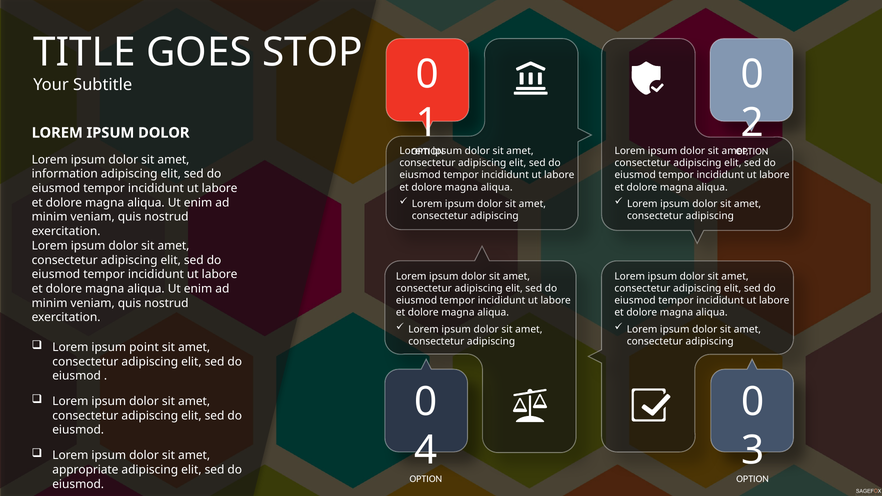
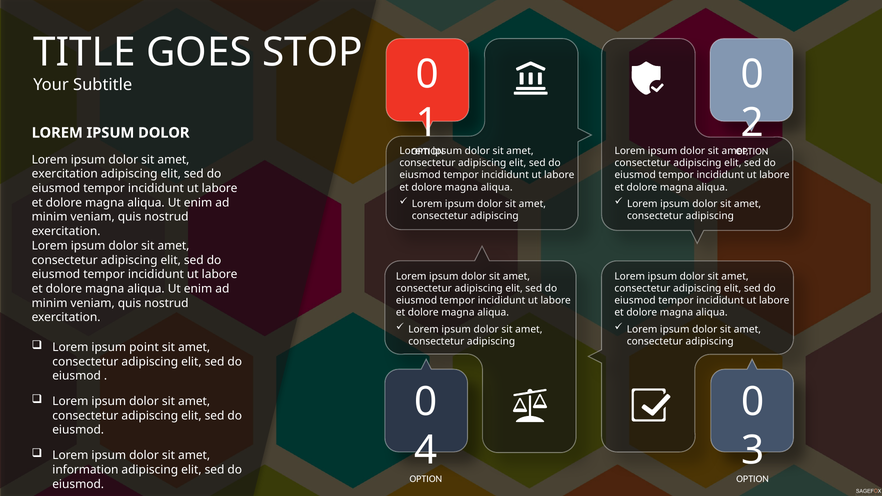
information at (65, 174): information -> exercitation
appropriate: appropriate -> information
